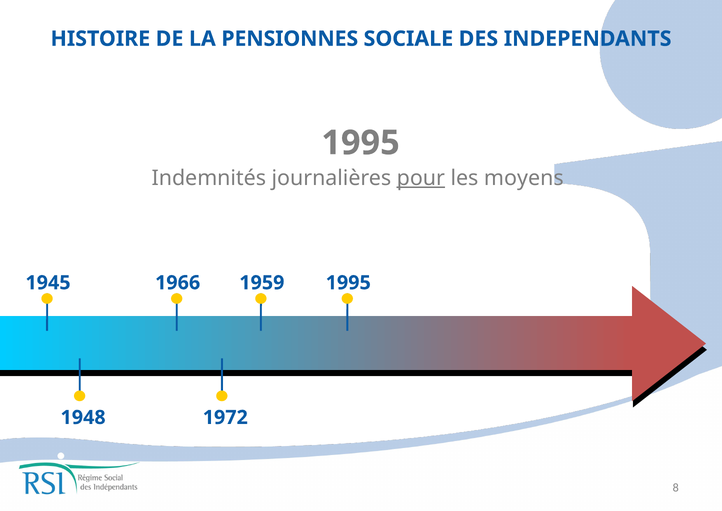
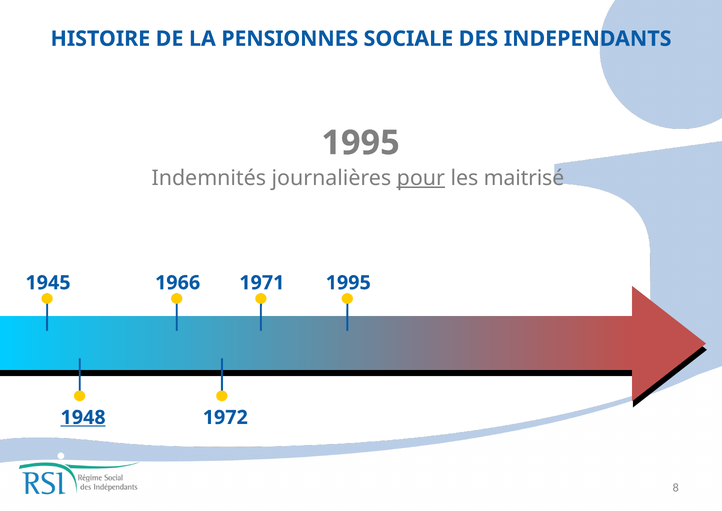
moyens: moyens -> maitrisé
1959: 1959 -> 1971
1948 underline: none -> present
